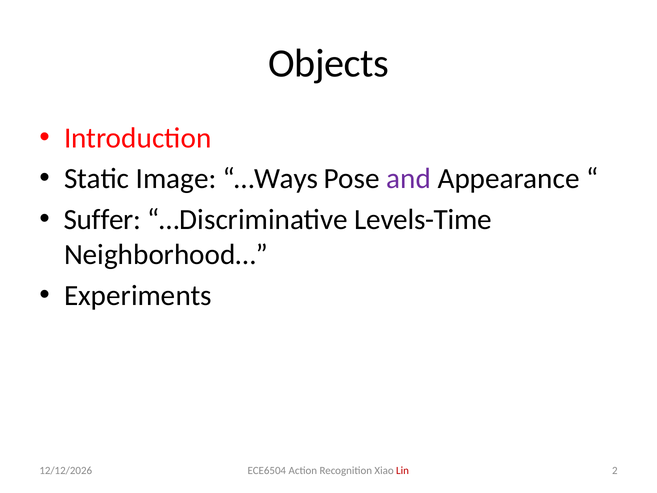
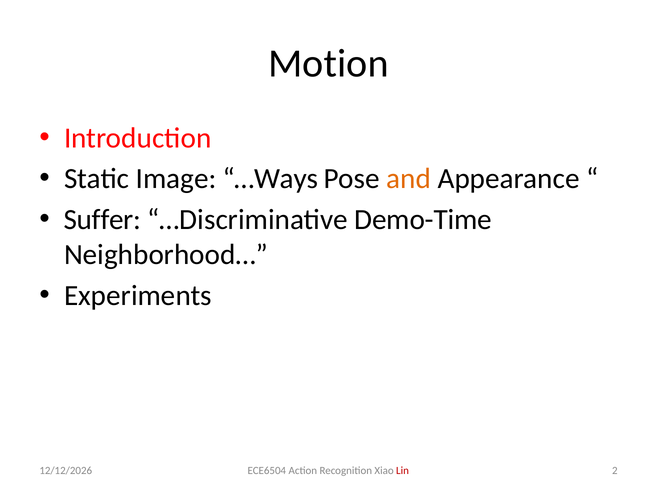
Objects: Objects -> Motion
and colour: purple -> orange
Levels-Time: Levels-Time -> Demo-Time
